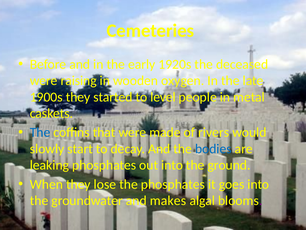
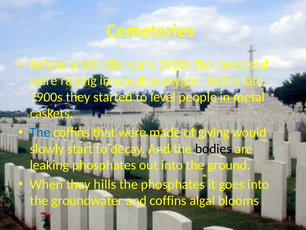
rivers: rivers -> giving
bodies colour: blue -> black
lose: lose -> hills
and makes: makes -> coffins
